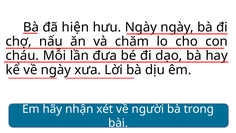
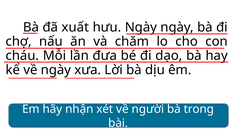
đã hiện: hiện -> xuất
